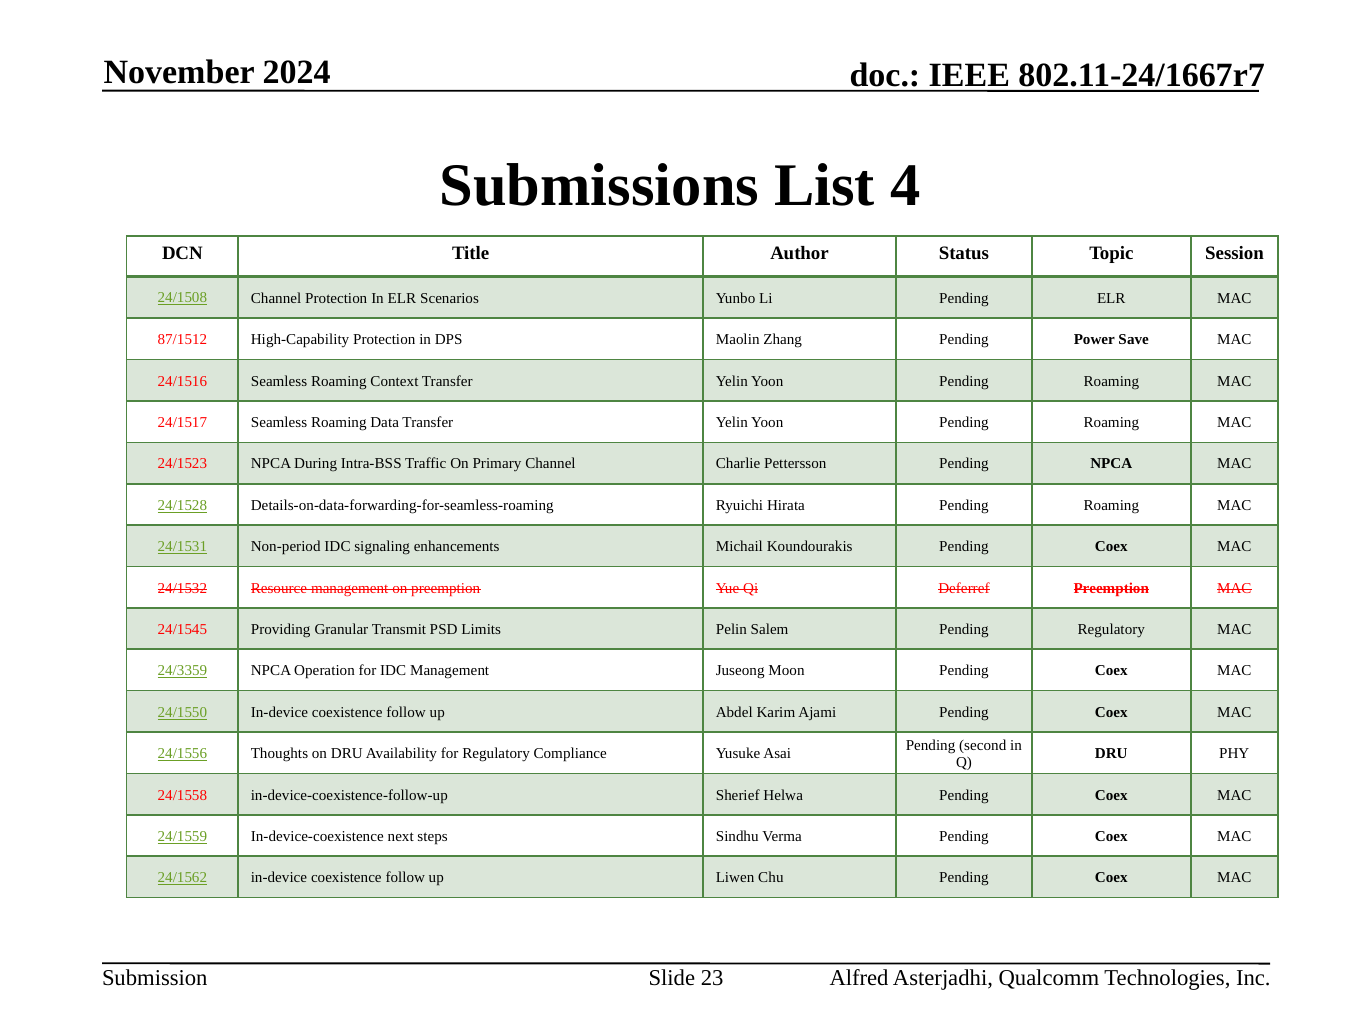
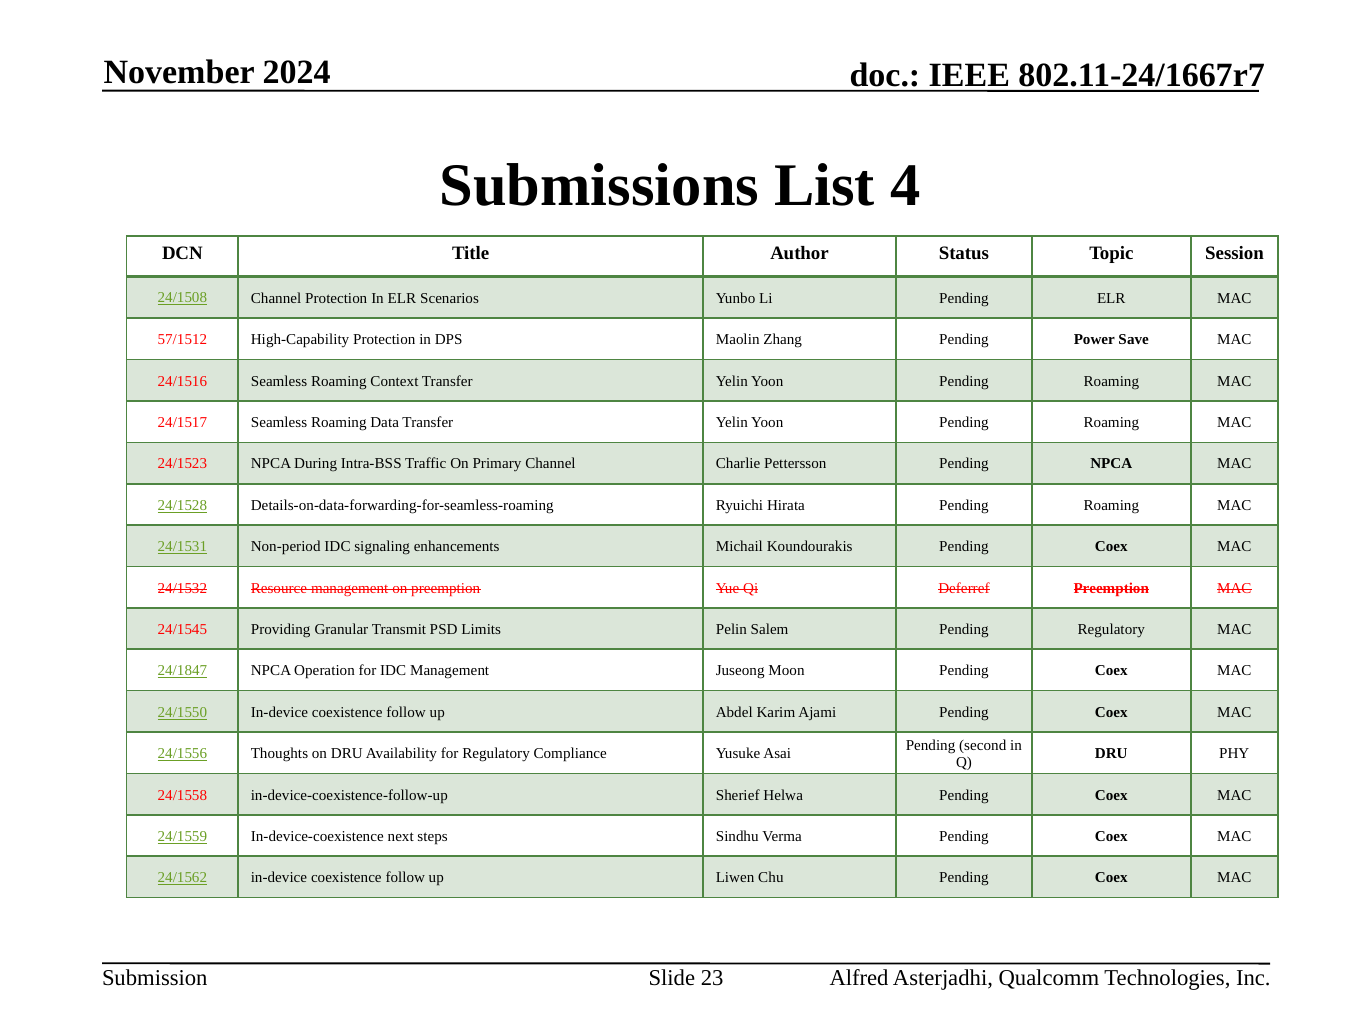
87/1512: 87/1512 -> 57/1512
24/3359: 24/3359 -> 24/1847
